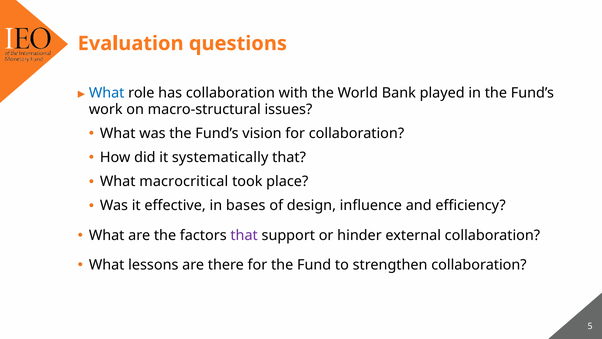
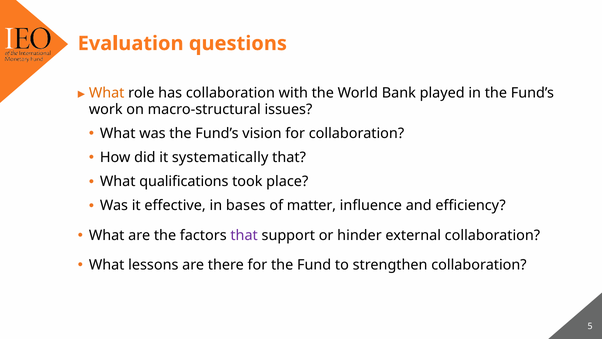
What at (107, 93) colour: blue -> orange
macrocritical: macrocritical -> qualifications
design: design -> matter
